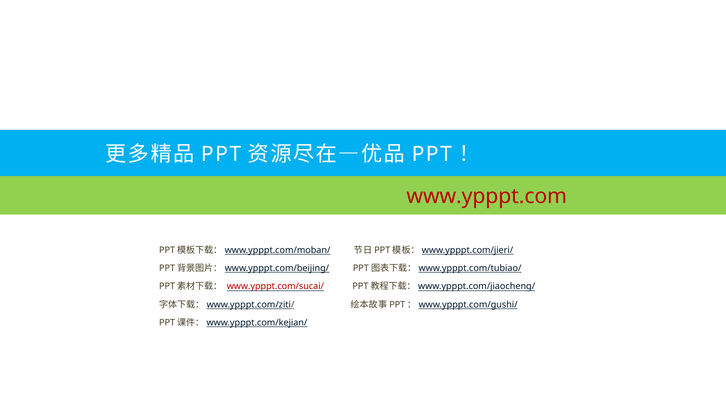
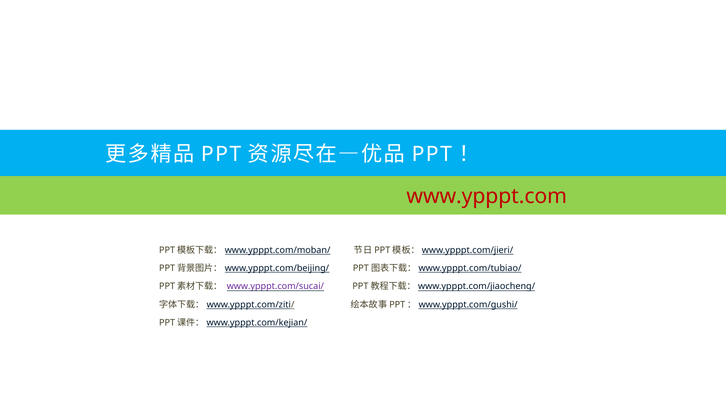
www.ypppt.com/sucai/ colour: red -> purple
